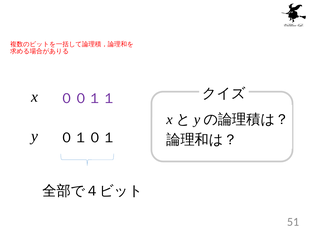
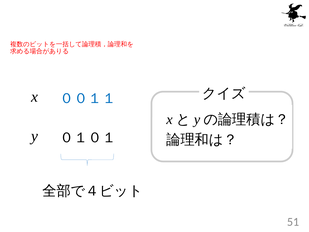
００１１ colour: purple -> blue
